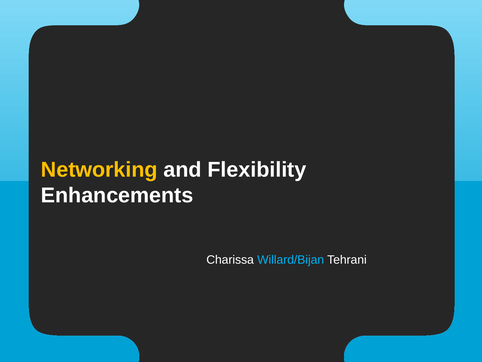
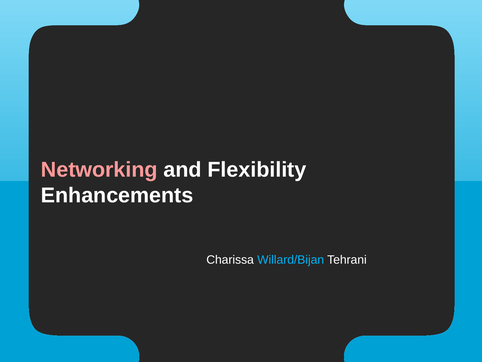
Networking colour: yellow -> pink
